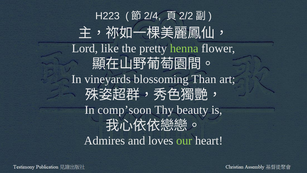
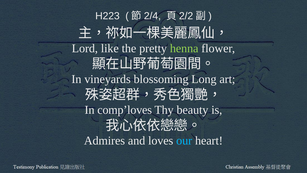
Than: Than -> Long
comp’soon: comp’soon -> comp’loves
our colour: light green -> light blue
